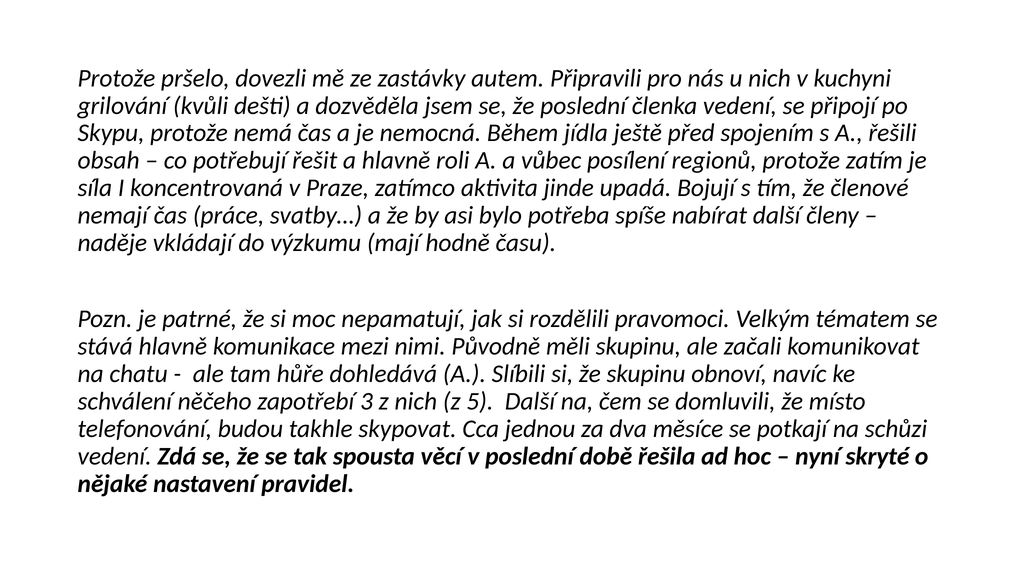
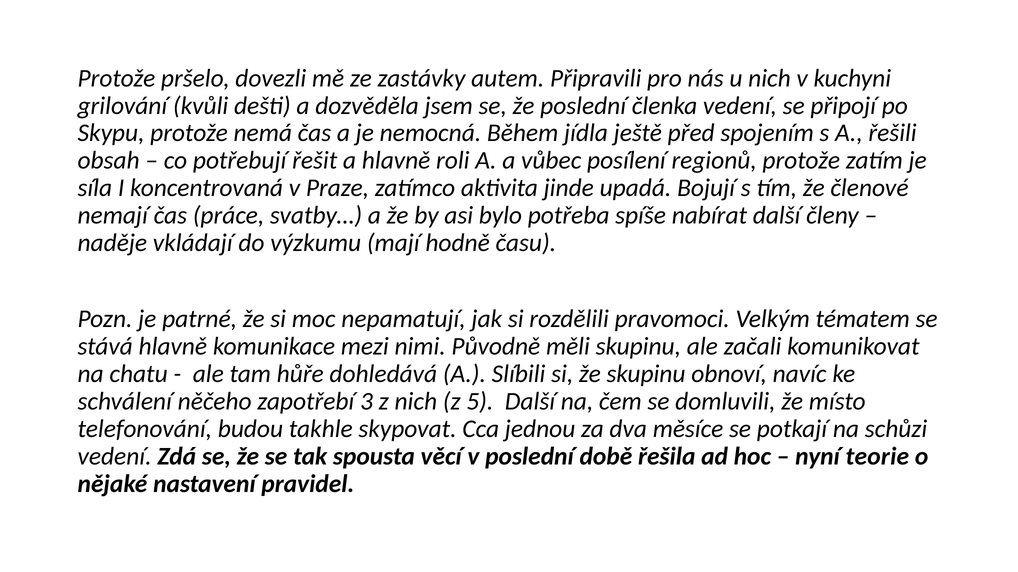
skryté: skryté -> teorie
